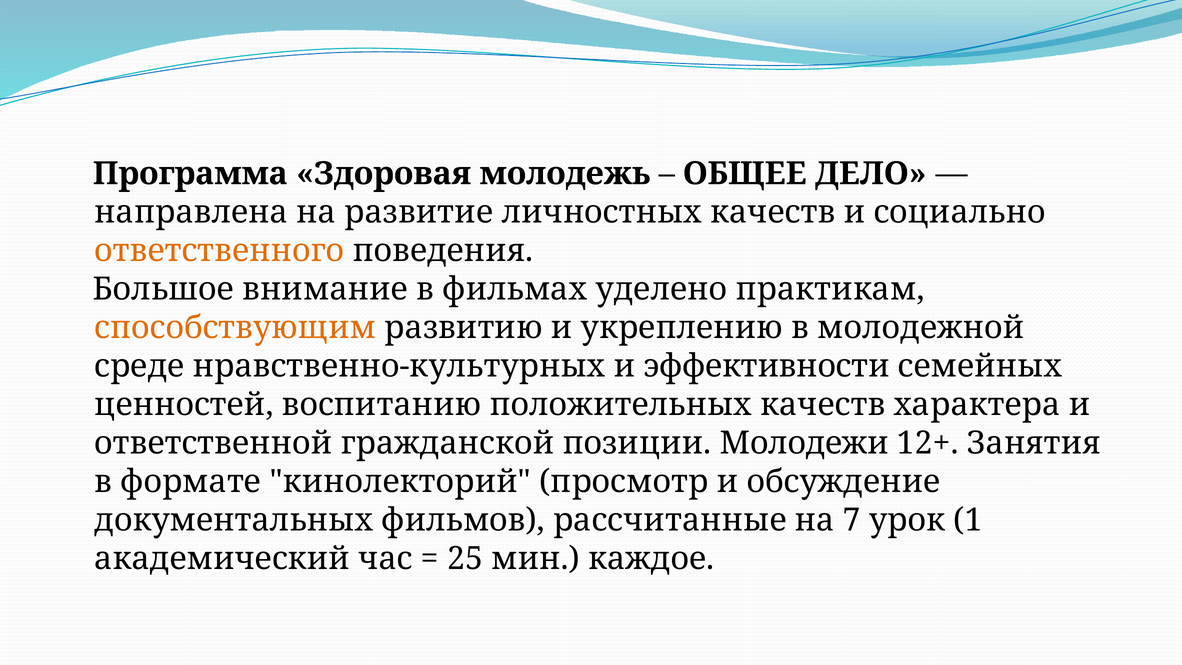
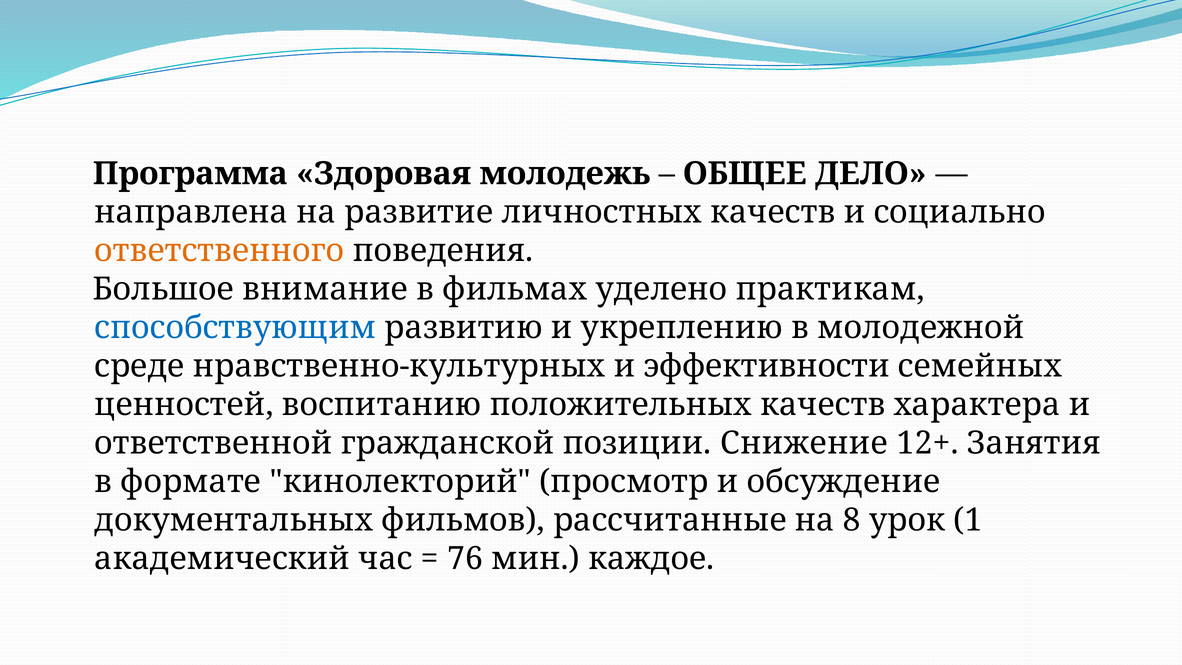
способствующим colour: orange -> blue
Молодежи: Молодежи -> Снижение
7: 7 -> 8
25: 25 -> 76
